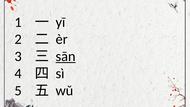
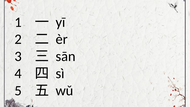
sān underline: present -> none
